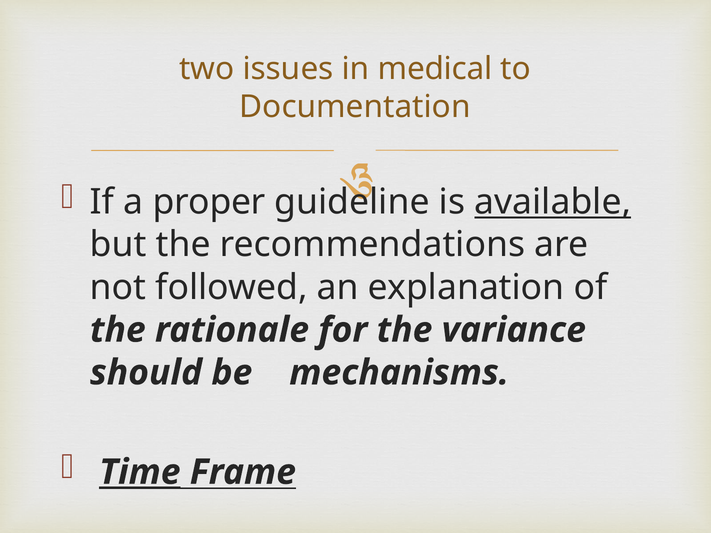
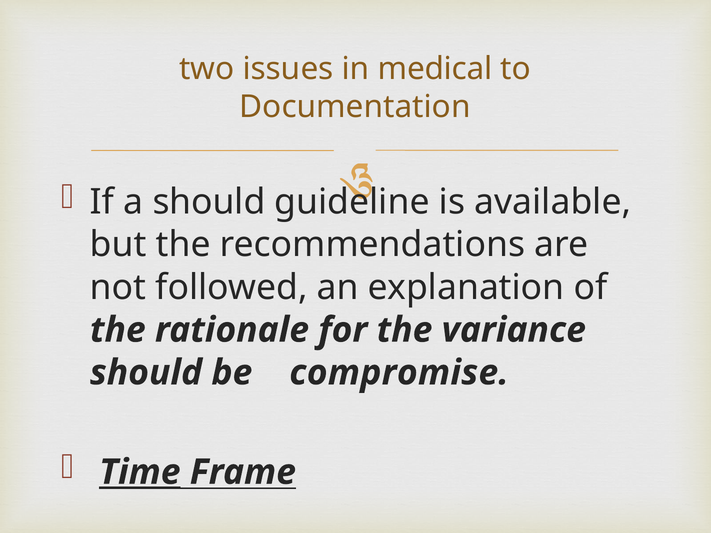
a proper: proper -> should
available underline: present -> none
mechanisms: mechanisms -> compromise
